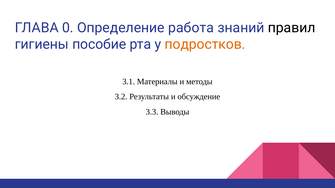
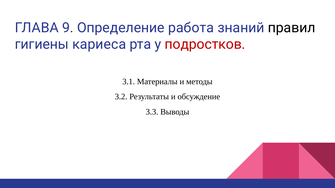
0: 0 -> 9
пособие: пособие -> кариеса
подростков colour: orange -> red
